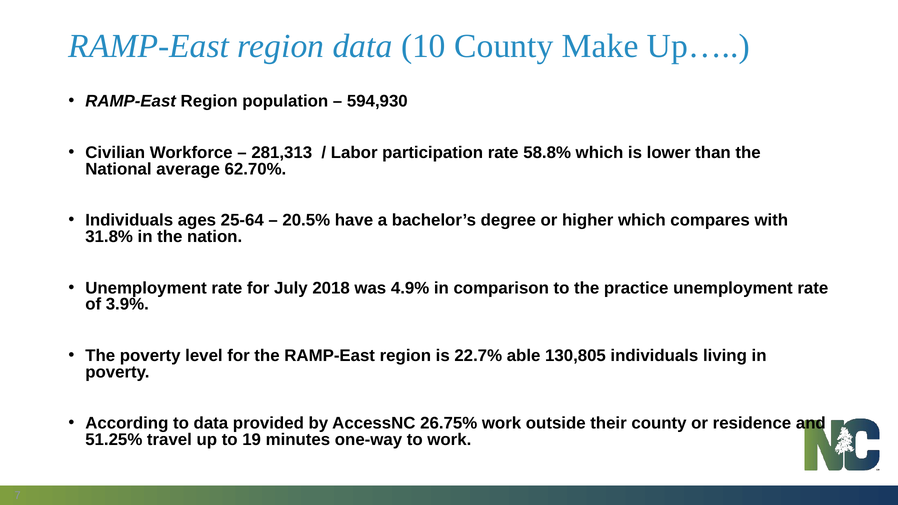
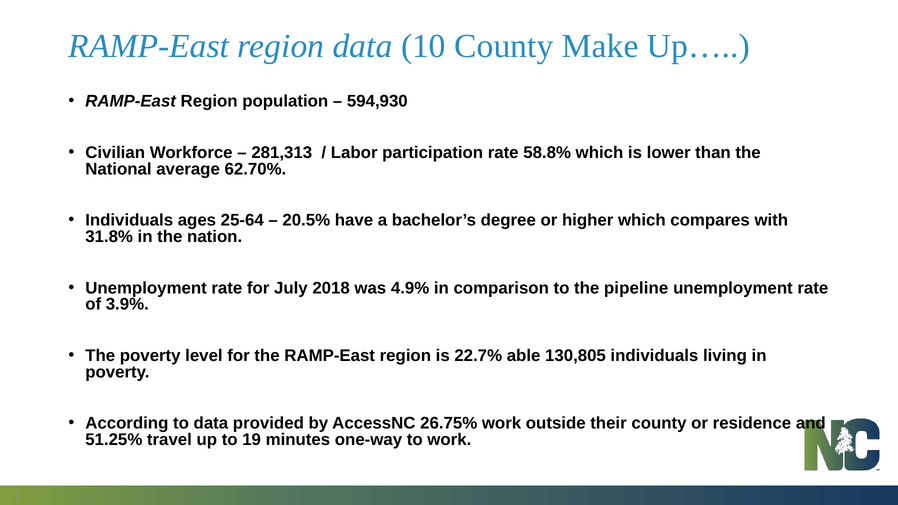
practice: practice -> pipeline
